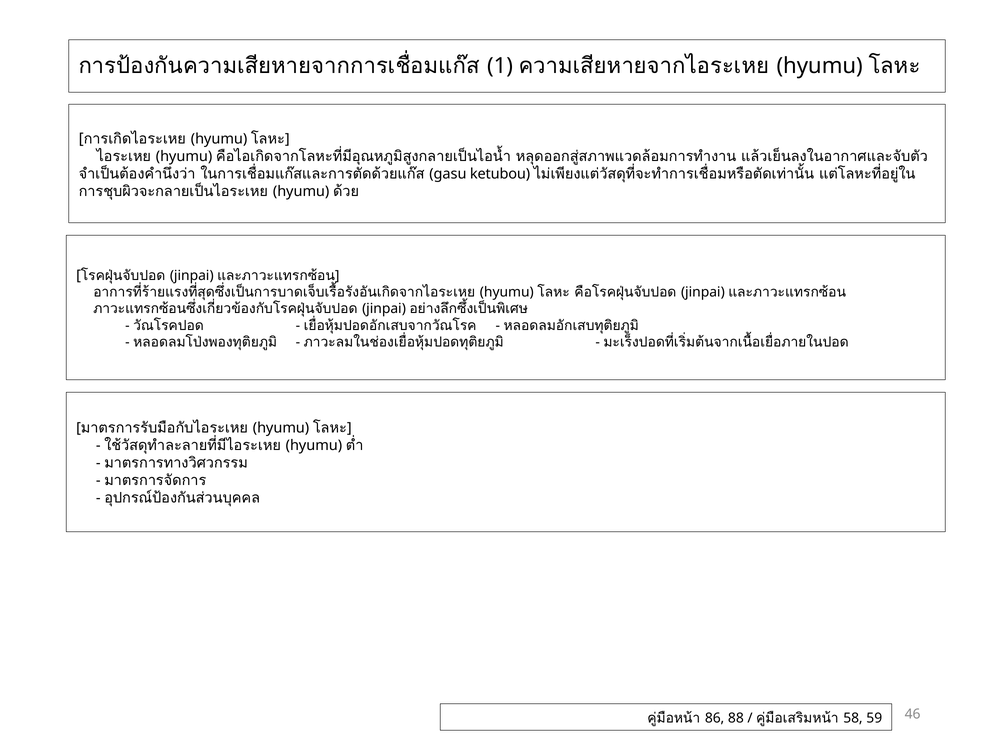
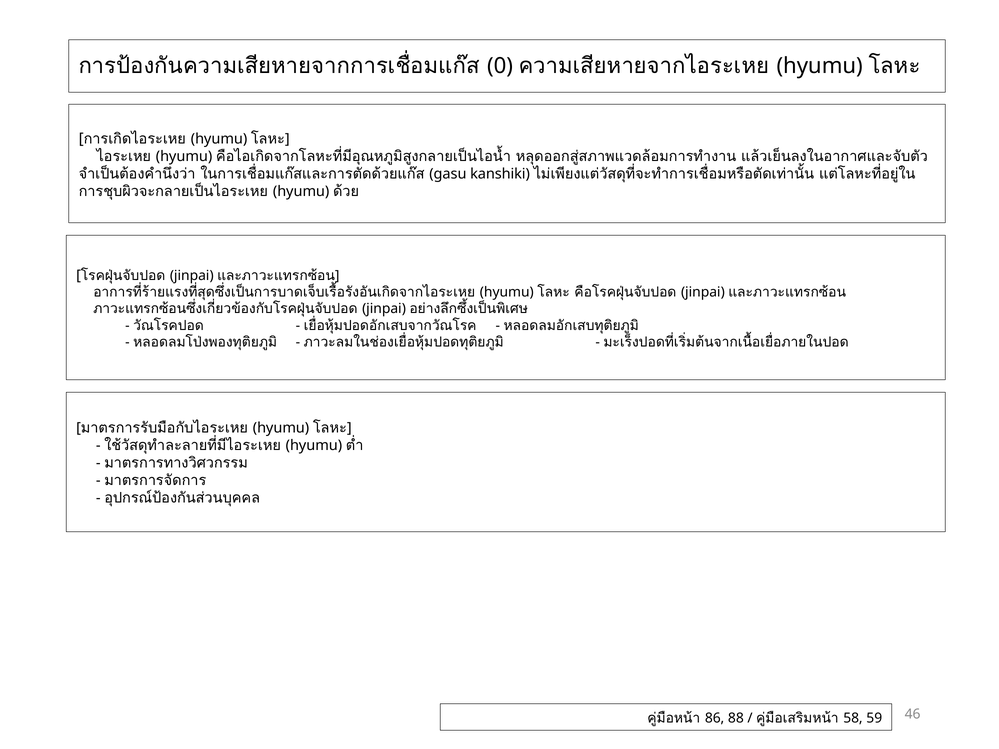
1: 1 -> 0
ketubou: ketubou -> kanshiki
